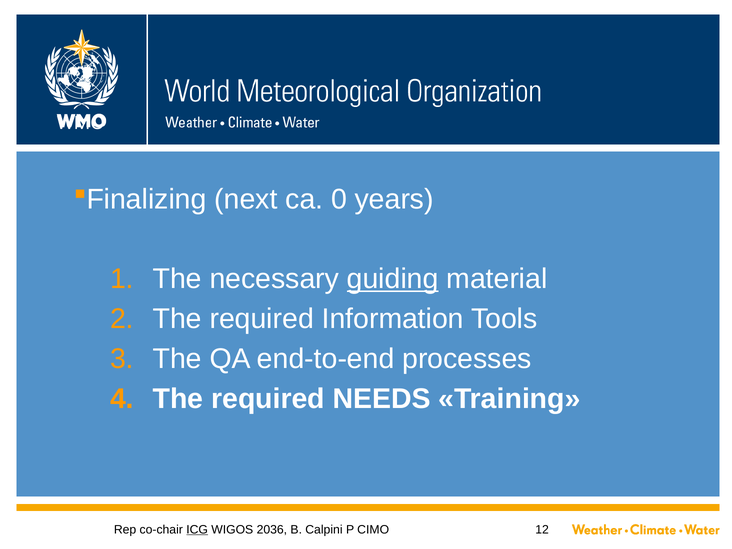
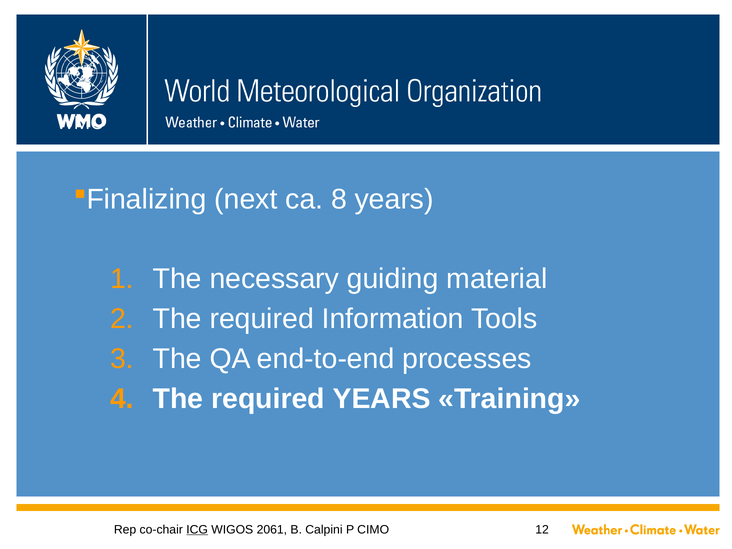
0: 0 -> 8
guiding underline: present -> none
required NEEDS: NEEDS -> YEARS
2036: 2036 -> 2061
